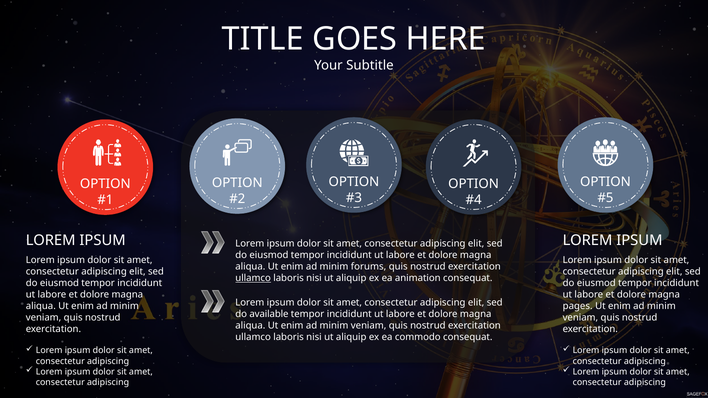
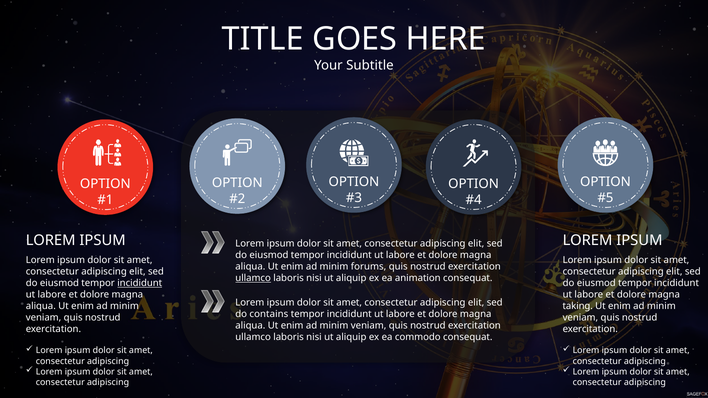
incididunt at (140, 283) underline: none -> present
pages: pages -> taking
available: available -> contains
